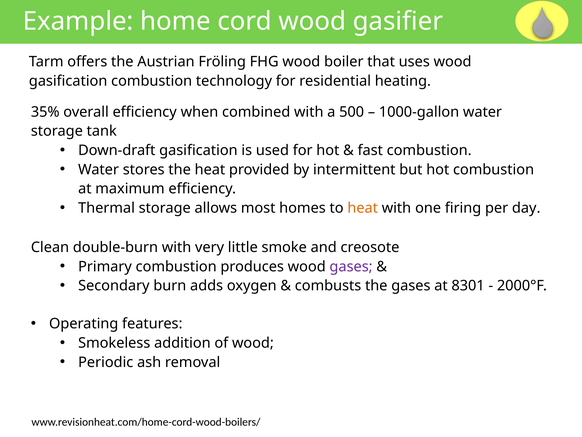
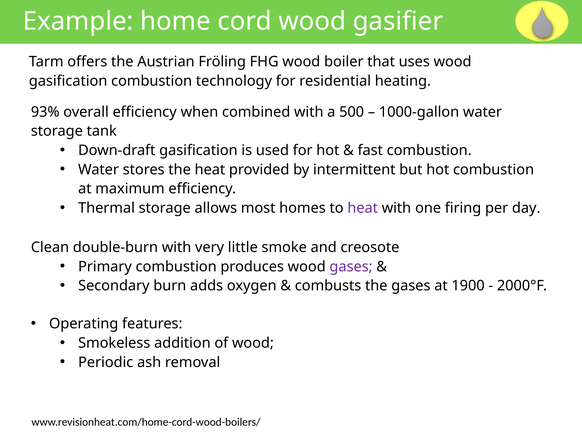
35%: 35% -> 93%
heat at (363, 208) colour: orange -> purple
8301: 8301 -> 1900
